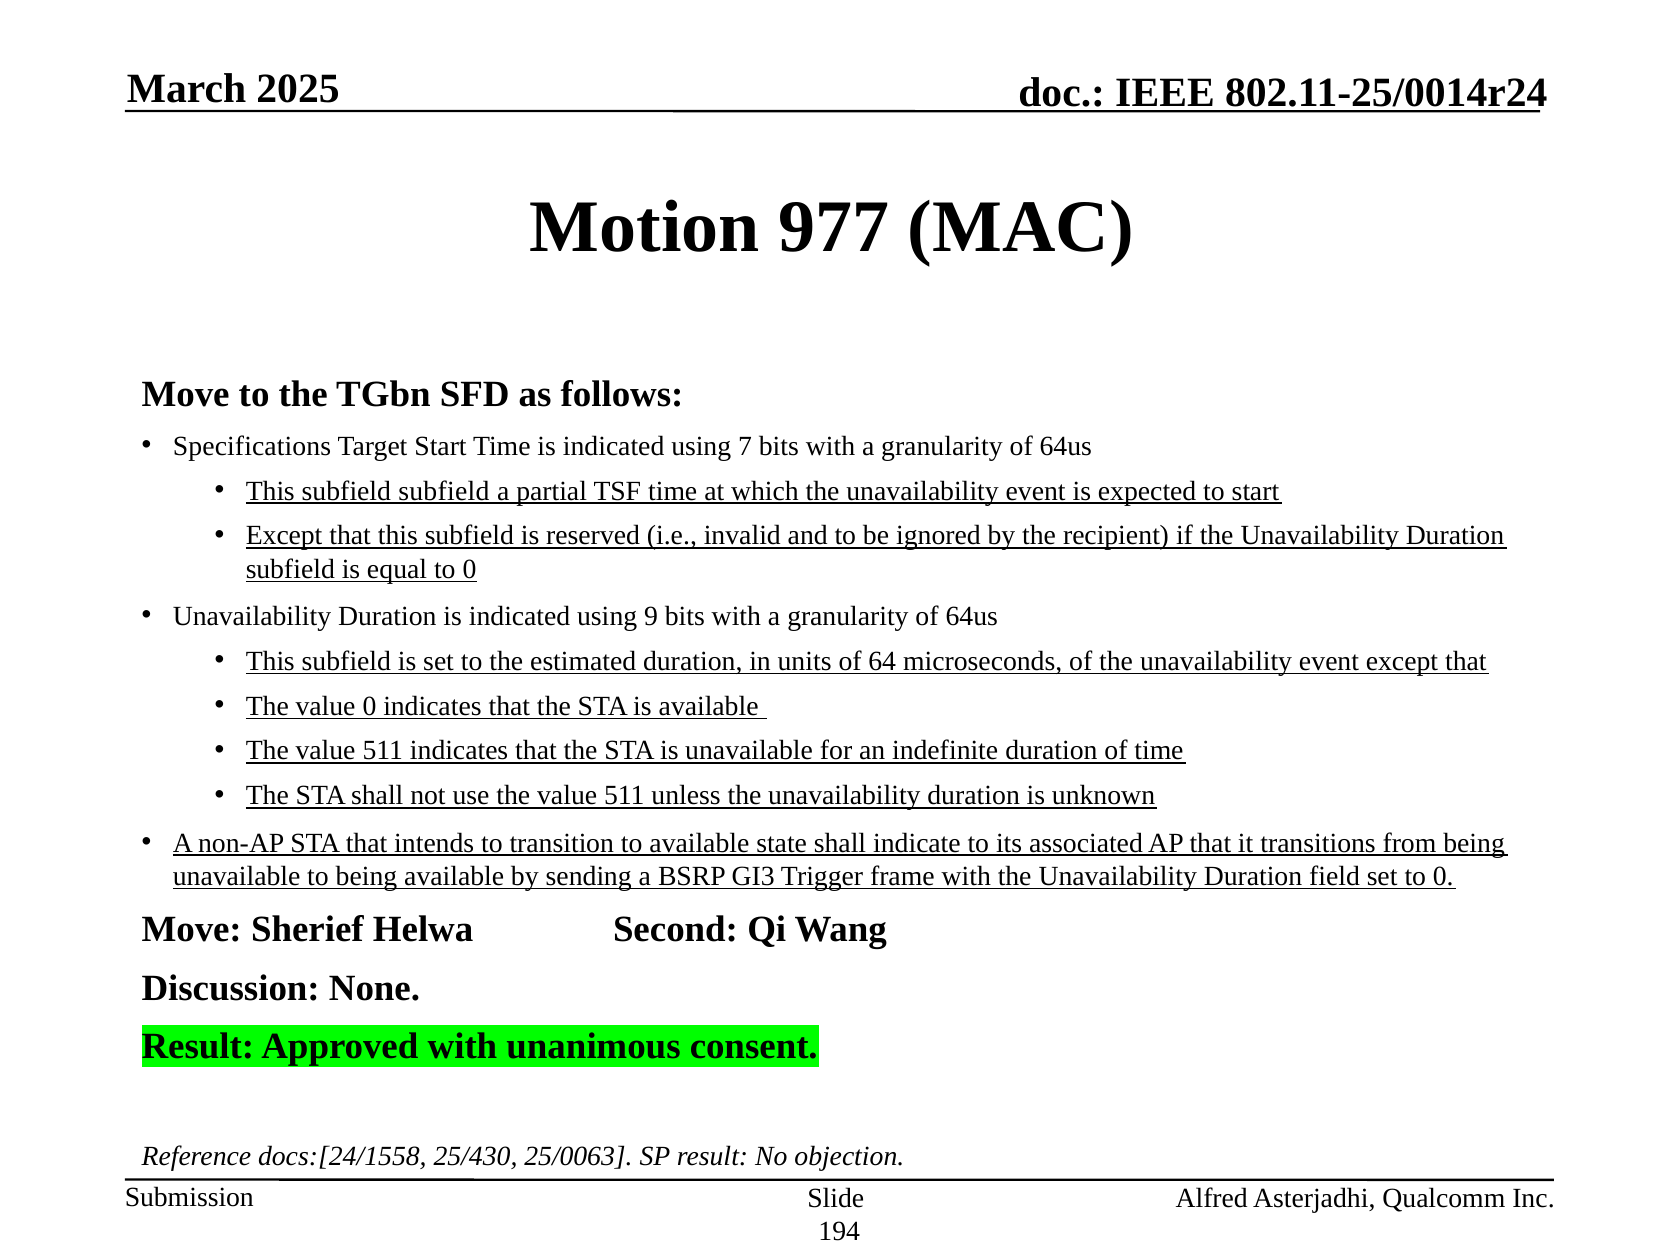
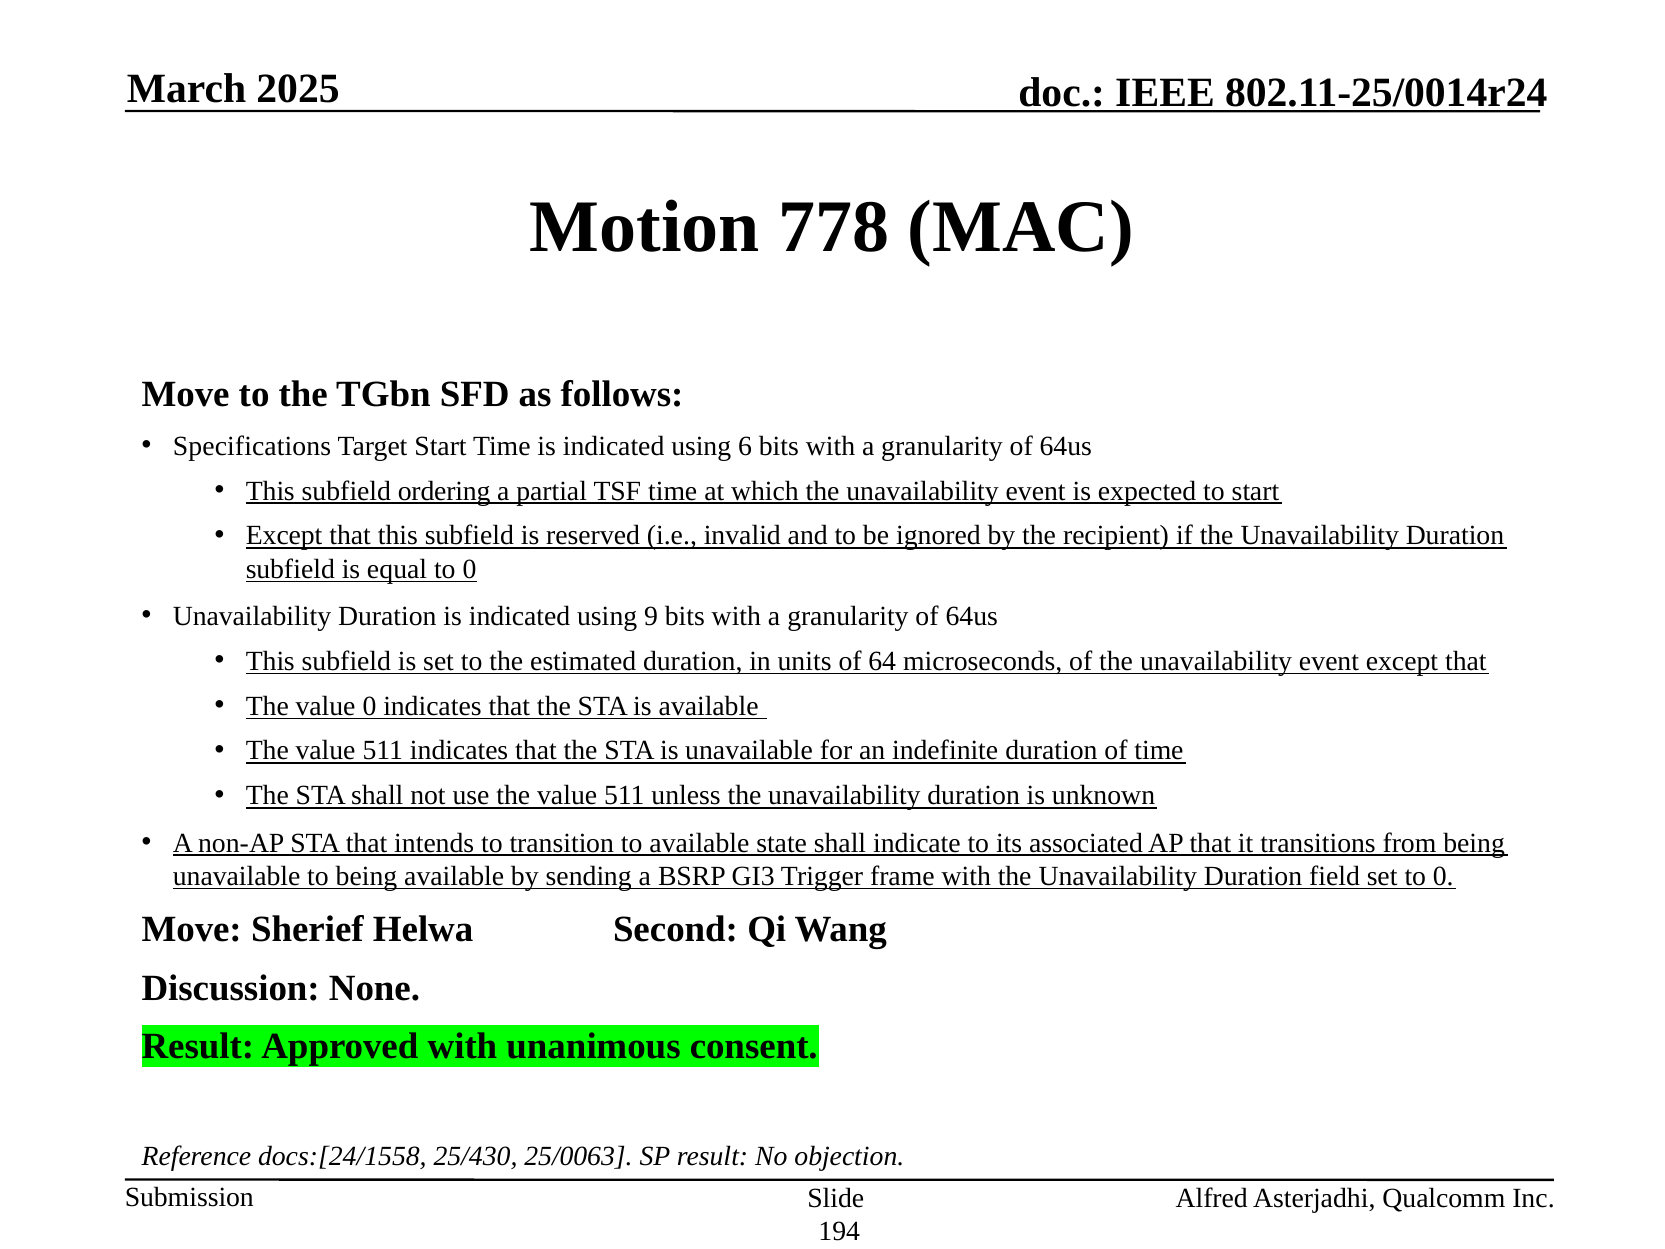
977: 977 -> 778
7: 7 -> 6
subfield subfield: subfield -> ordering
